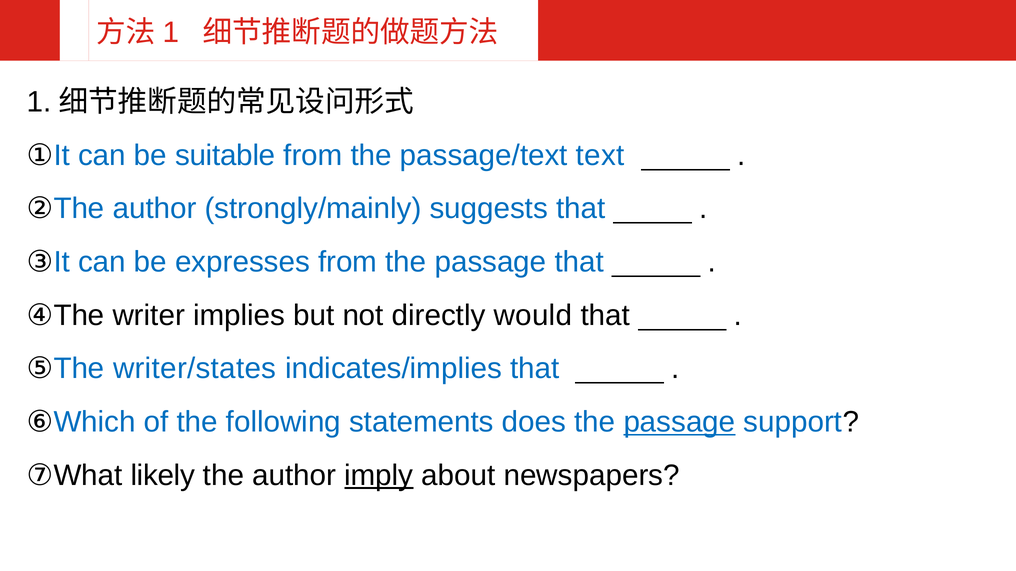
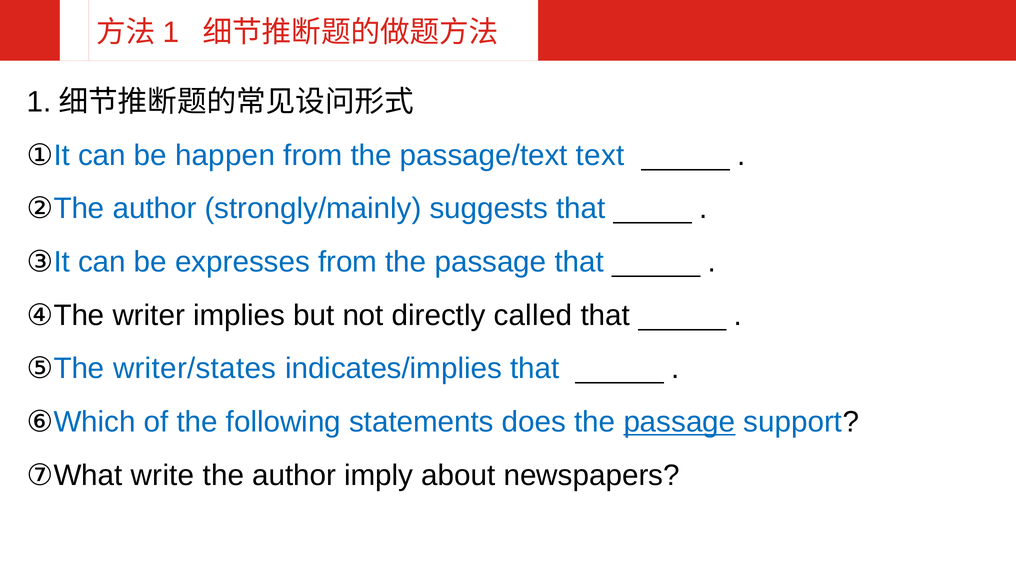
suitable: suitable -> happen
would: would -> called
likely: likely -> write
imply underline: present -> none
